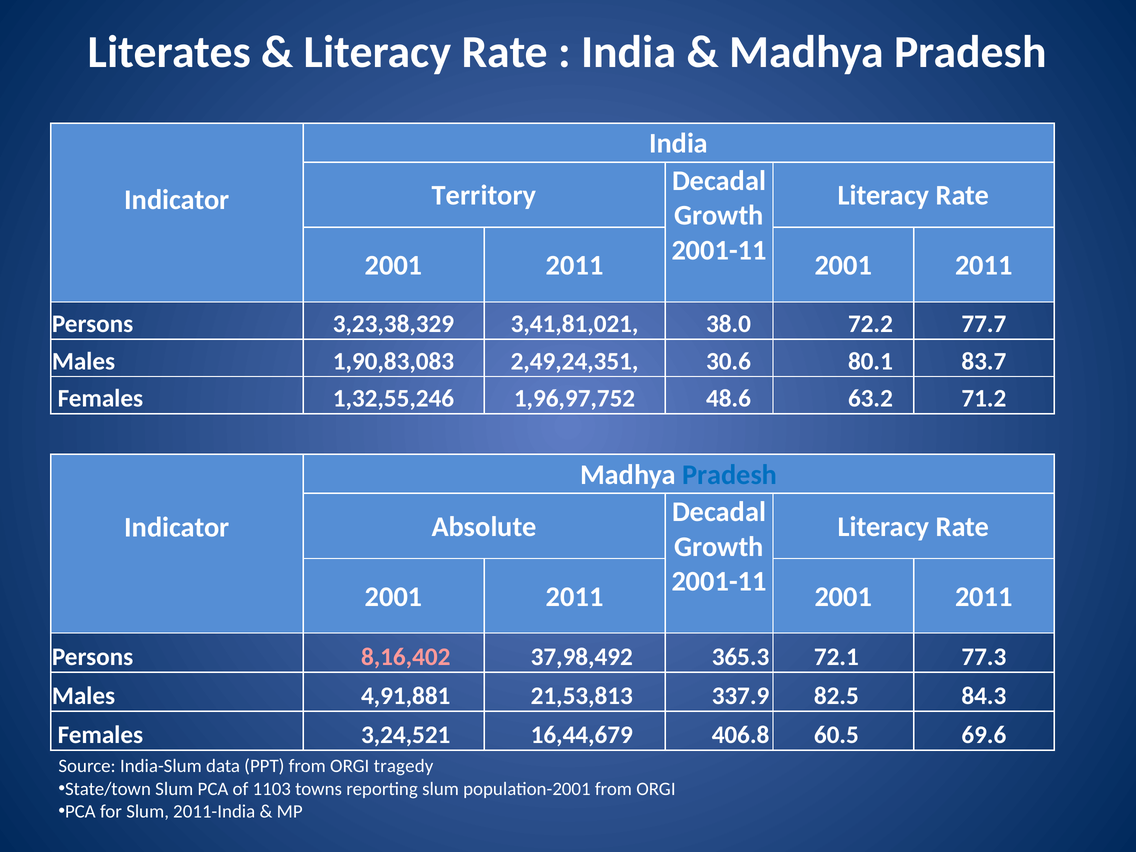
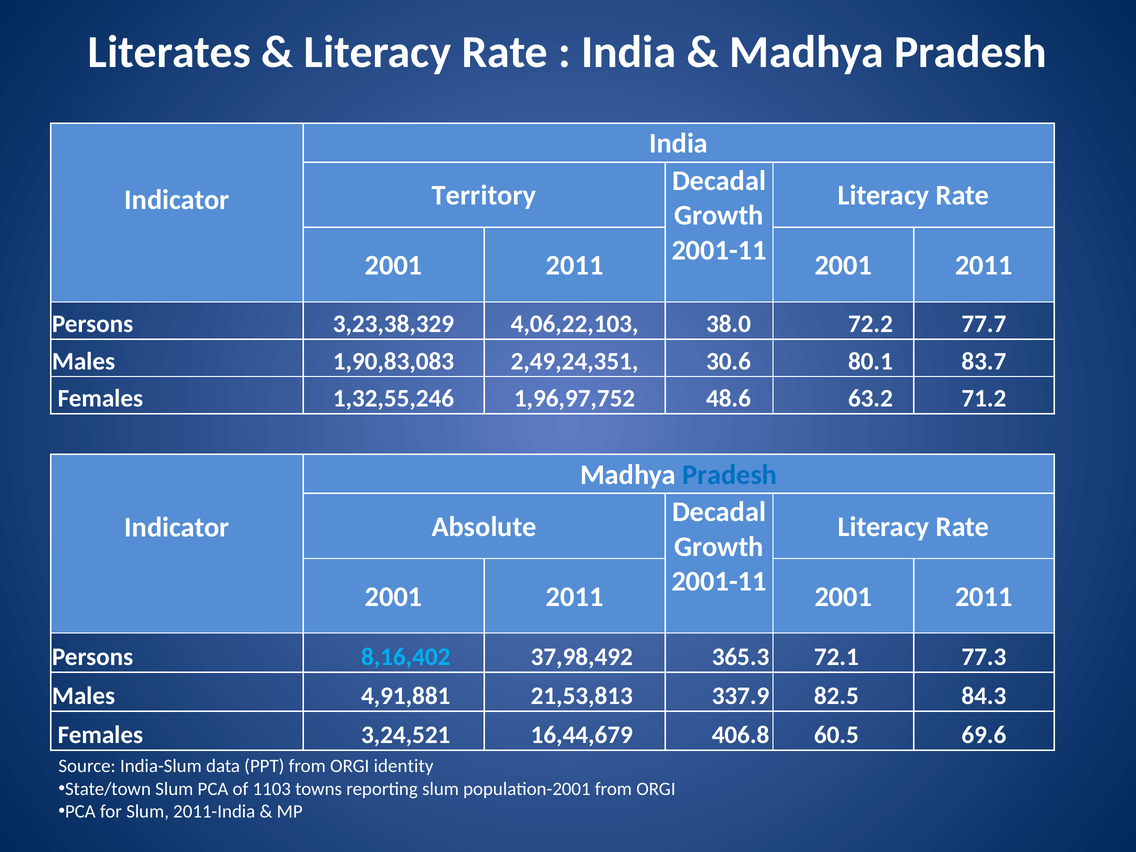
3,41,81,021: 3,41,81,021 -> 4,06,22,103
8,16,402 colour: pink -> light blue
tragedy: tragedy -> identity
